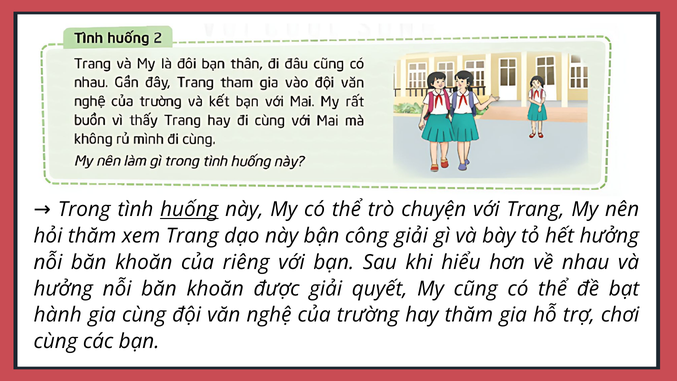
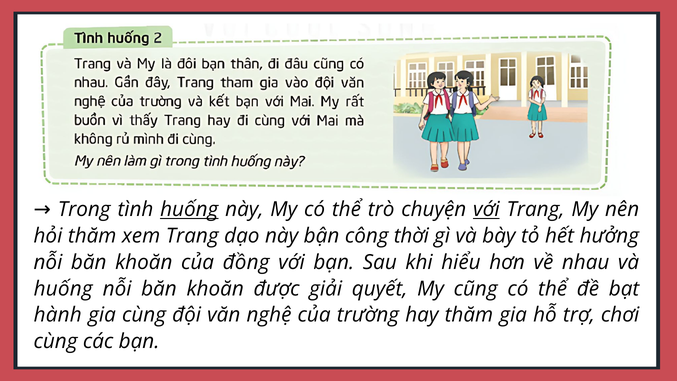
với at (486, 210) underline: none -> present
công giải: giải -> thời
riêng: riêng -> đồng
hưởng at (63, 289): hưởng -> huống
